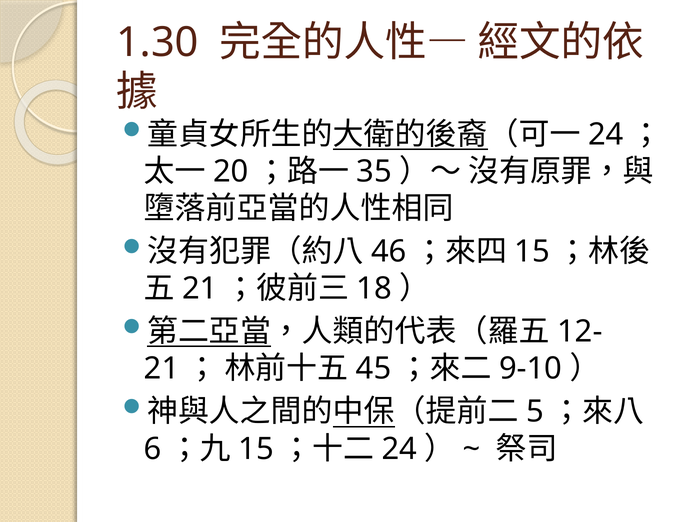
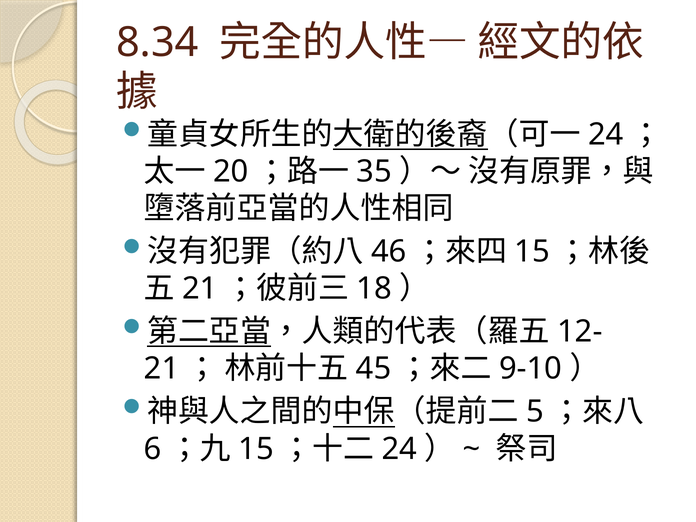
1.30: 1.30 -> 8.34
